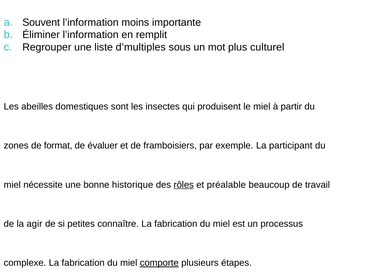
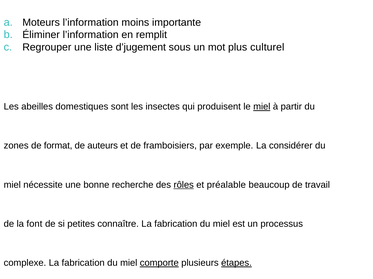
Souvent: Souvent -> Moteurs
d’multiples: d’multiples -> d’jugement
miel at (262, 107) underline: none -> present
évaluer: évaluer -> auteurs
participant: participant -> considérer
historique: historique -> recherche
agir: agir -> font
étapes underline: none -> present
